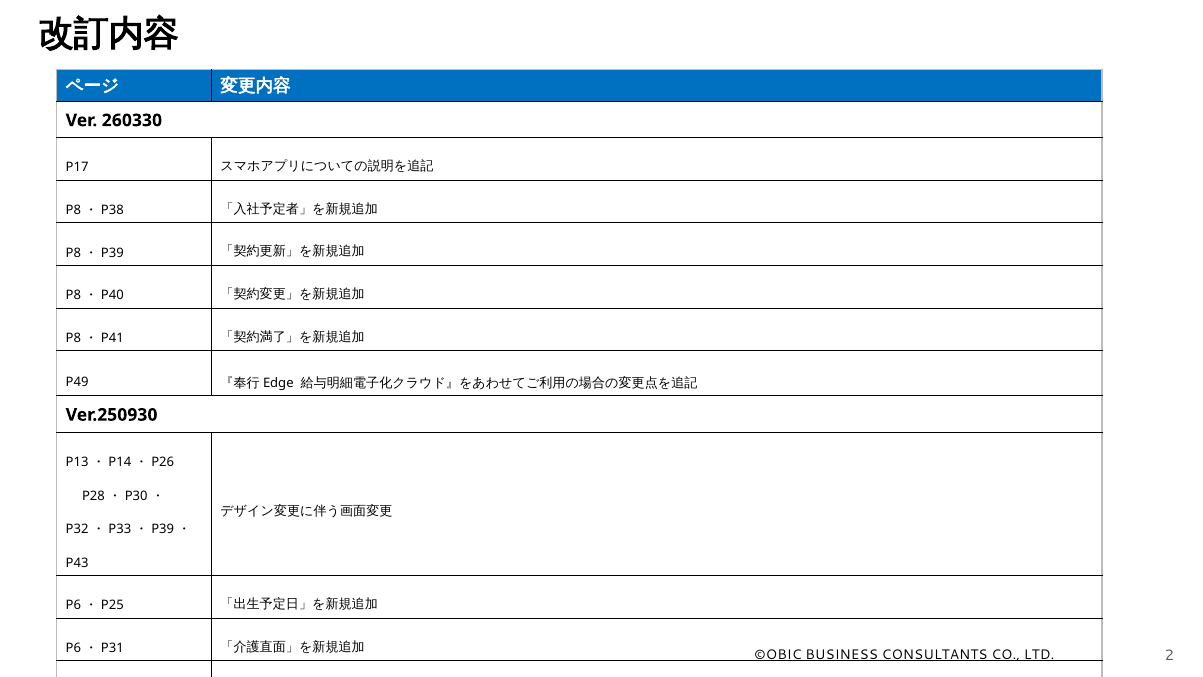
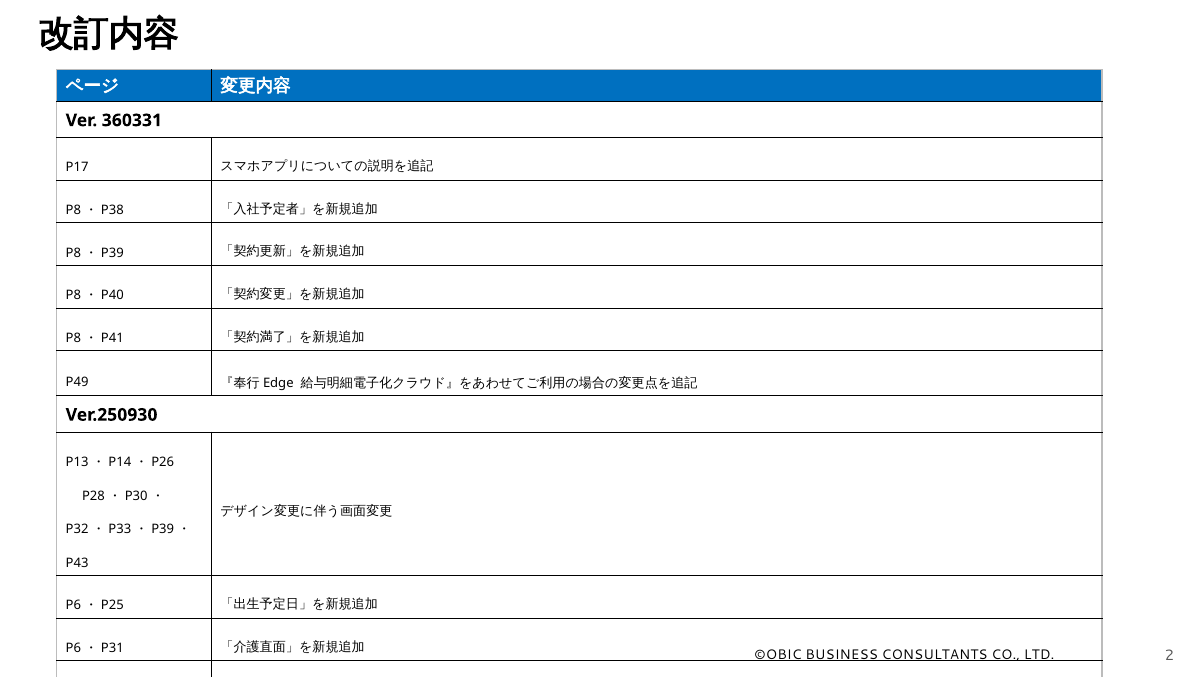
260330: 260330 -> 360331
